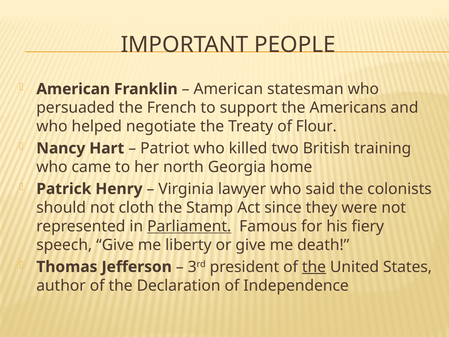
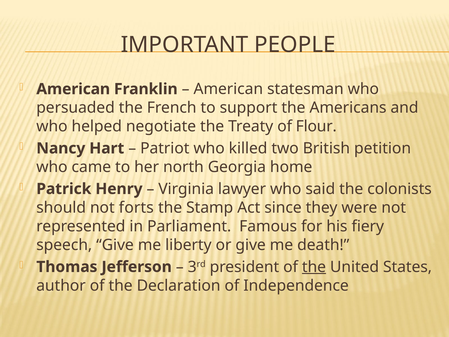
training: training -> petition
cloth: cloth -> forts
Parliament underline: present -> none
